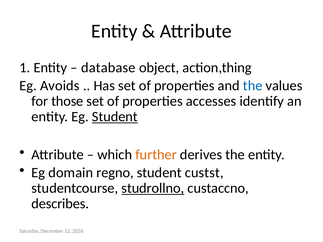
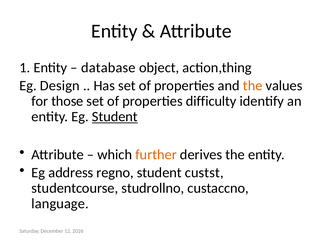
Avoids: Avoids -> Design
the at (253, 86) colour: blue -> orange
accesses: accesses -> difficulty
domain: domain -> address
studrollno underline: present -> none
describes: describes -> language
